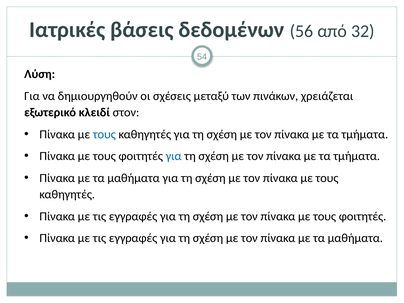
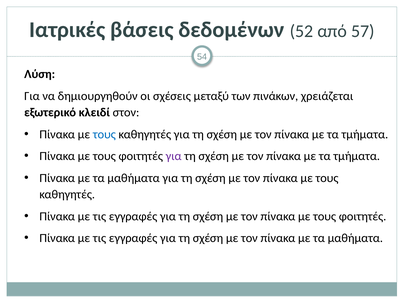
56: 56 -> 52
32: 32 -> 57
για at (174, 156) colour: blue -> purple
